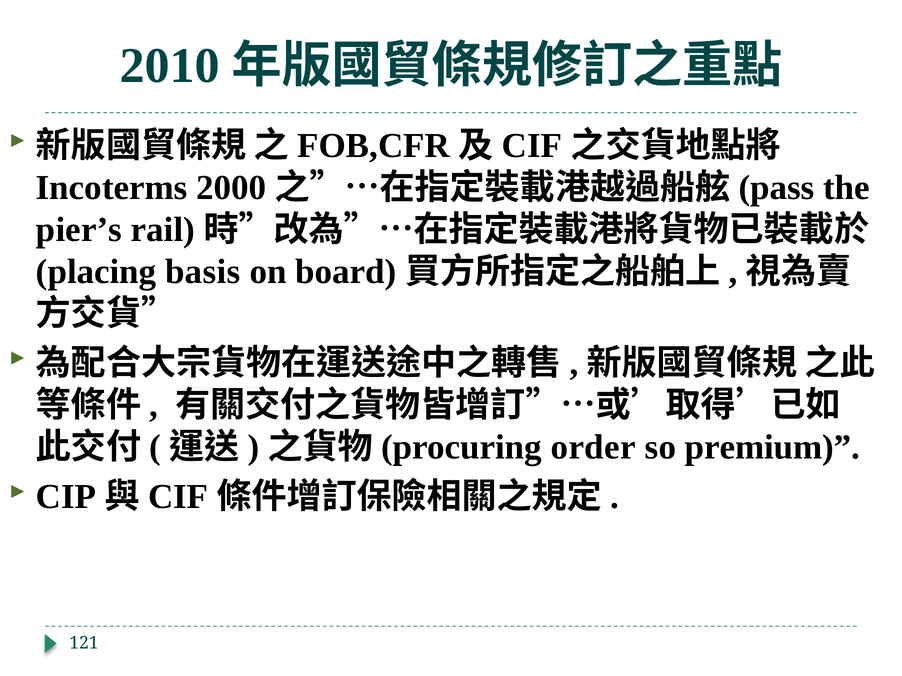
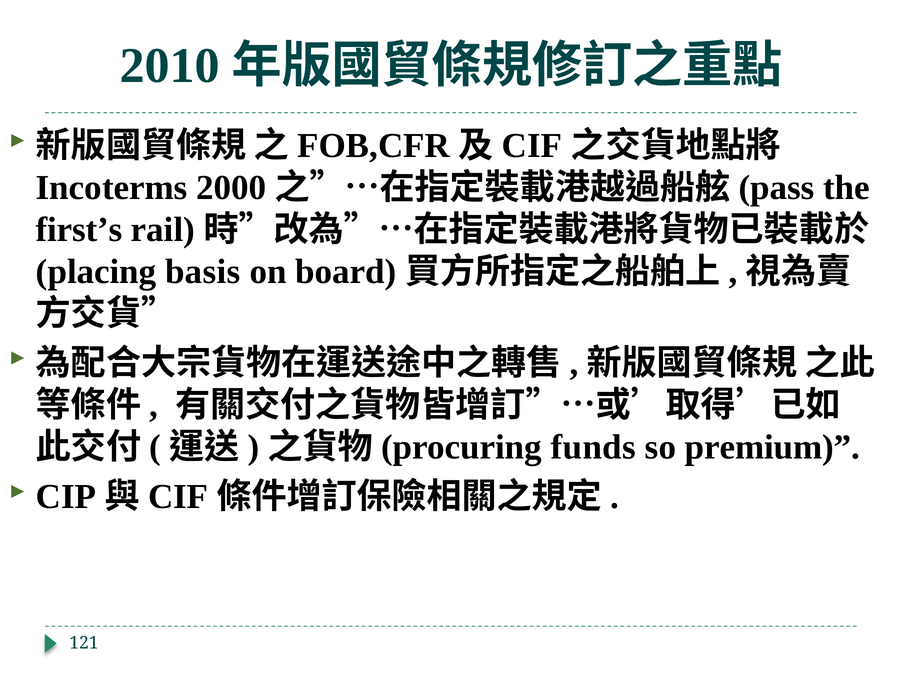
pier’s: pier’s -> first’s
order: order -> funds
